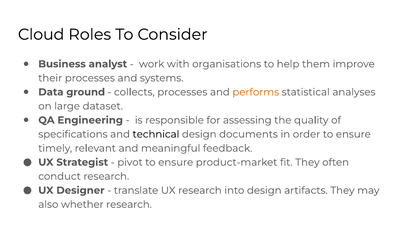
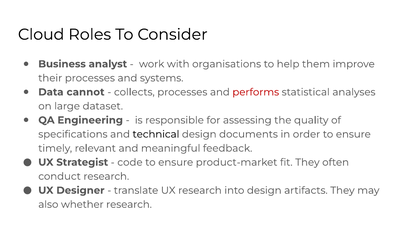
ground: ground -> cannot
performs colour: orange -> red
pivot: pivot -> code
